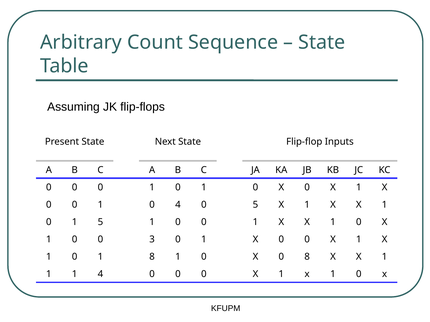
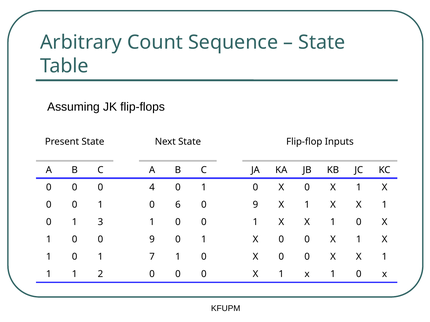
0 0 0 1: 1 -> 4
0 4: 4 -> 6
5 at (255, 205): 5 -> 9
1 5: 5 -> 3
0 0 3: 3 -> 9
1 8: 8 -> 7
0 X 0 8: 8 -> 0
1 4: 4 -> 2
